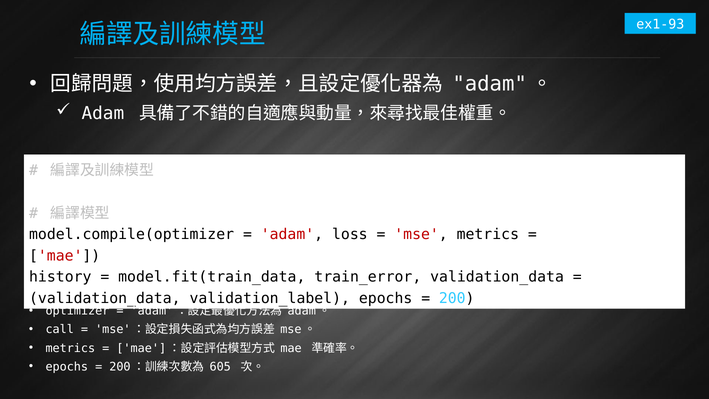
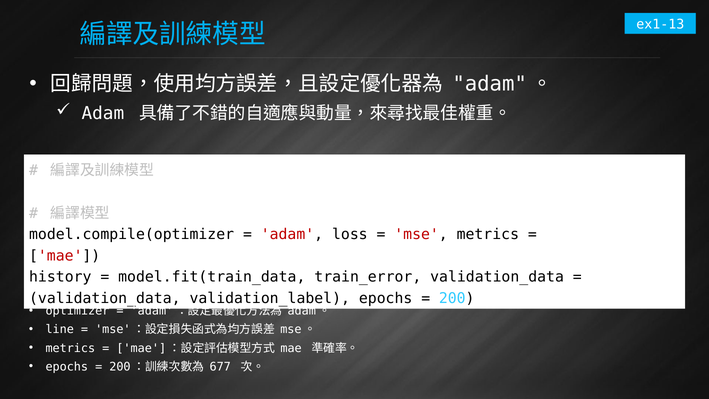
ex1-93: ex1-93 -> ex1-13
call: call -> line
605: 605 -> 677
